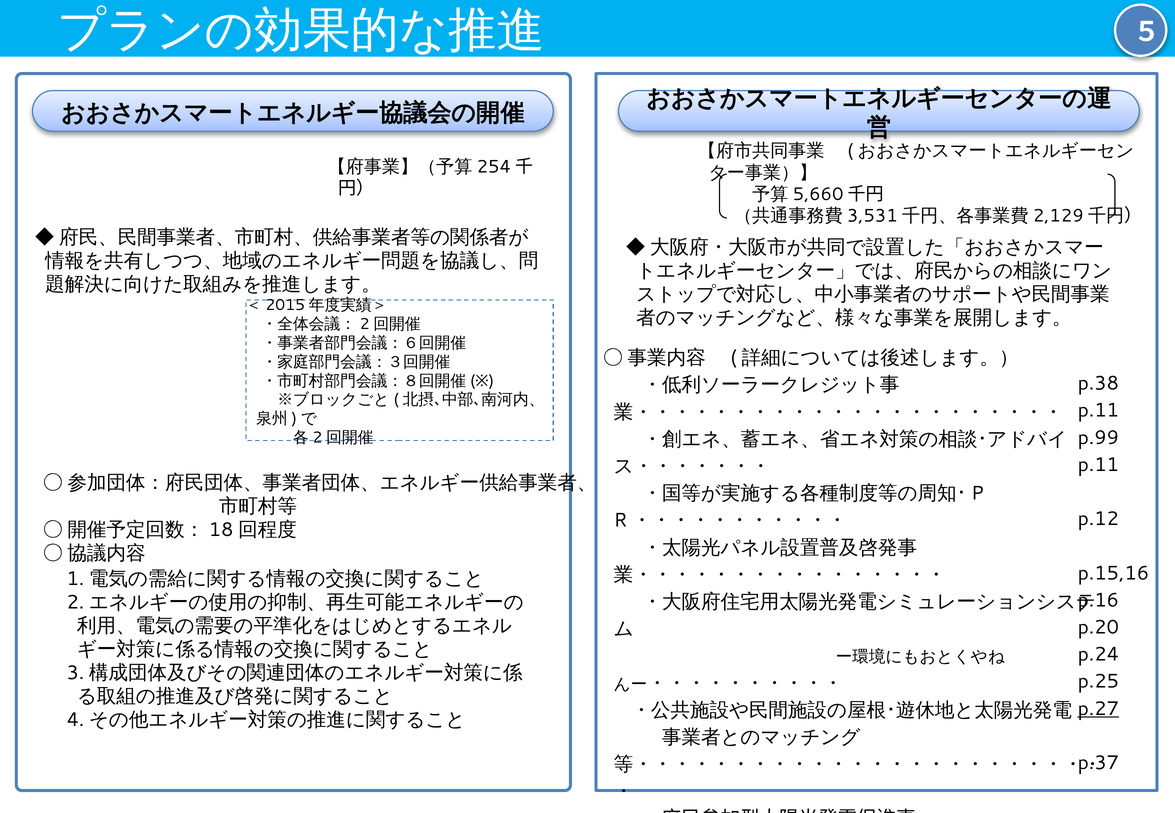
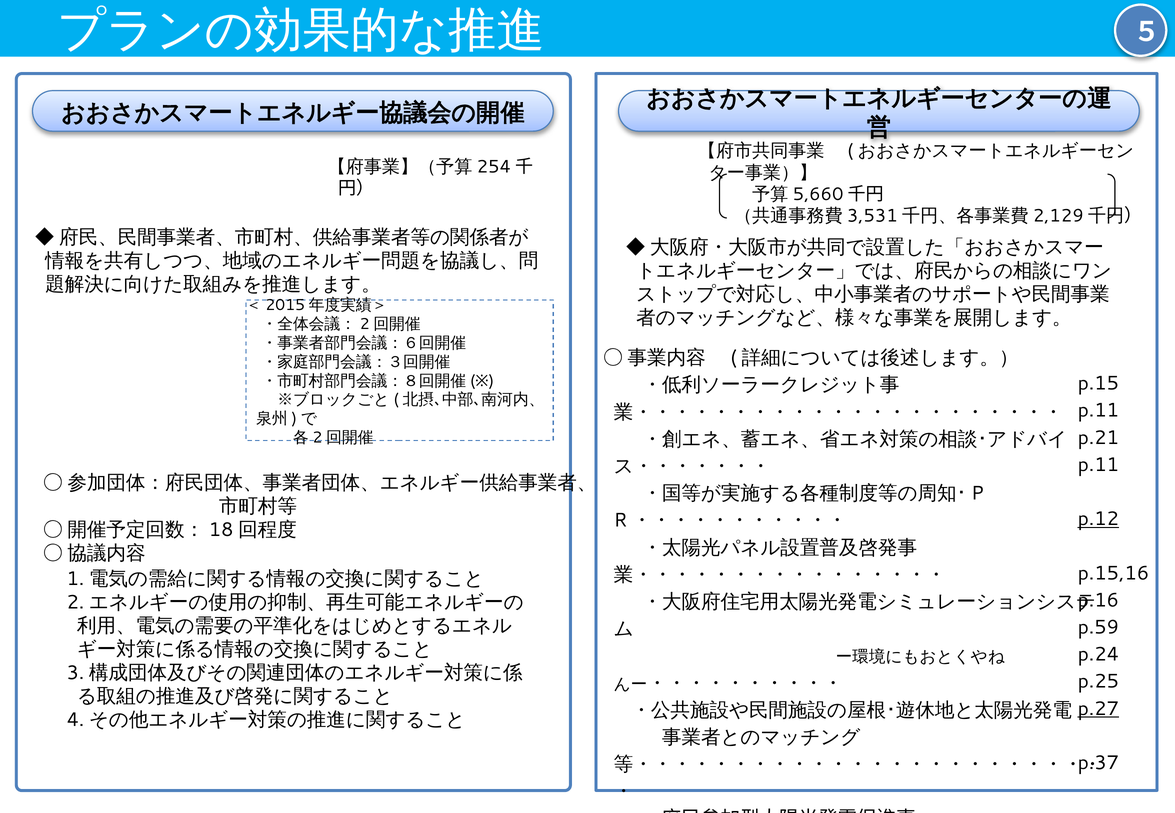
p.38: p.38 -> p.15
p.99: p.99 -> p.21
p.12 underline: none -> present
p.20: p.20 -> p.59
